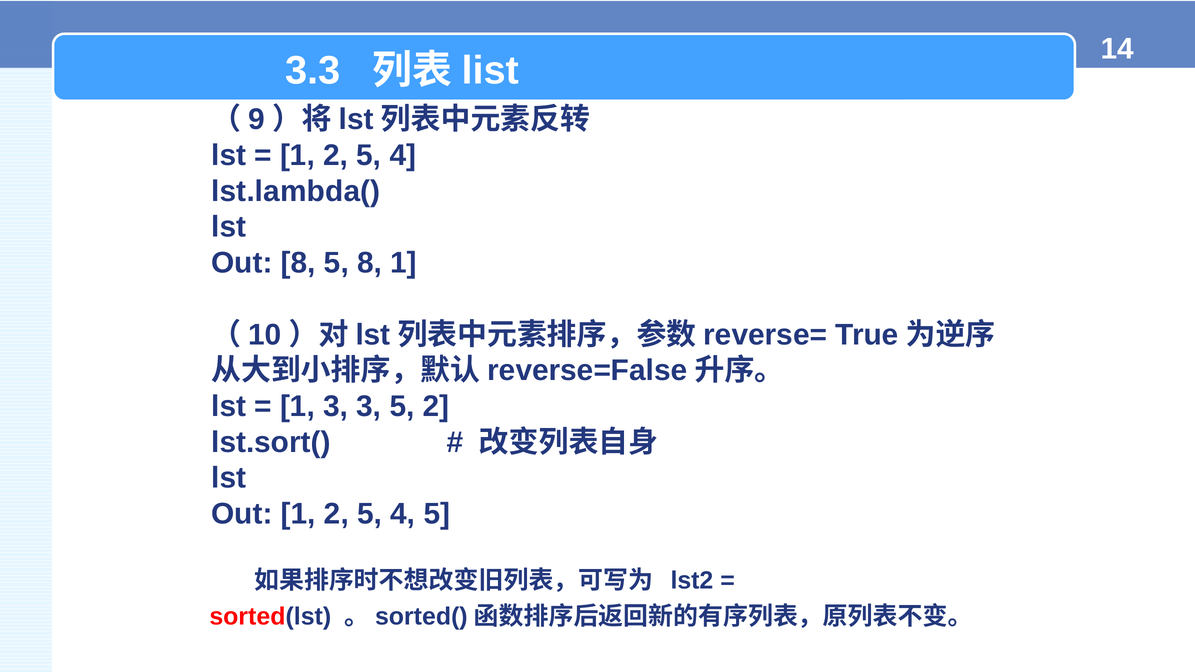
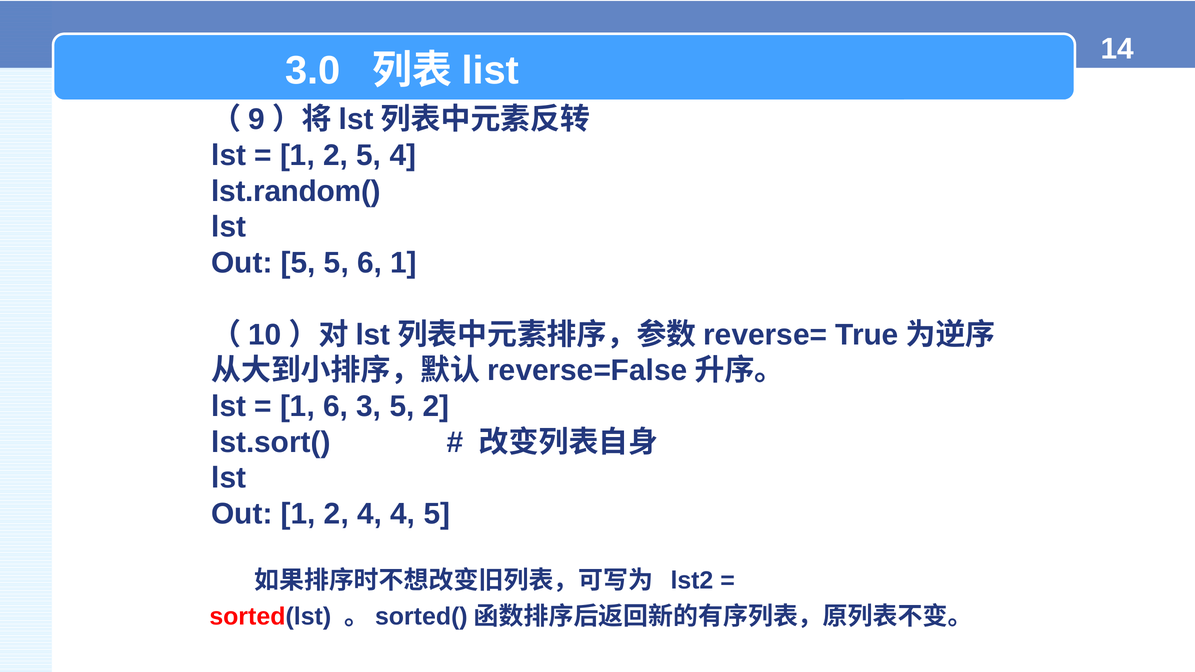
3.3: 3.3 -> 3.0
lst.lambda(: lst.lambda( -> lst.random(
Out 8: 8 -> 5
5 8: 8 -> 6
1 3: 3 -> 6
Out 1 2 5: 5 -> 4
